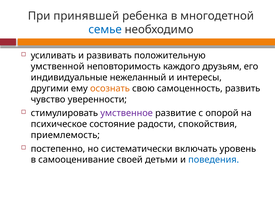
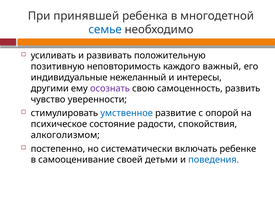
умственной: умственной -> позитивную
друзьям: друзьям -> важный
осознать colour: orange -> purple
умственное colour: purple -> blue
приемлемость: приемлемость -> алкоголизмом
уровень: уровень -> ребенке
